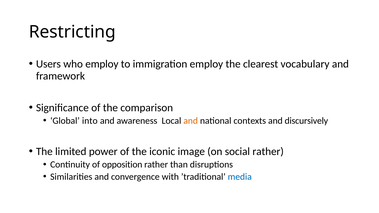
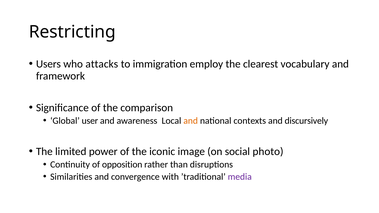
who employ: employ -> attacks
into: into -> user
social rather: rather -> photo
media colour: blue -> purple
